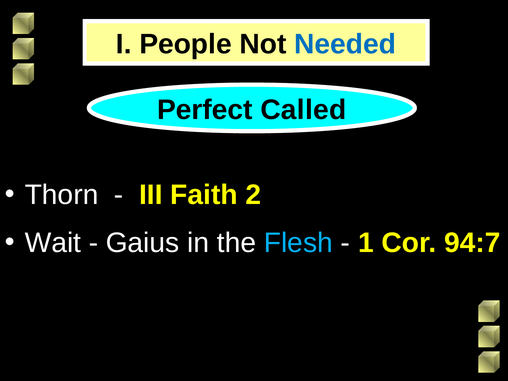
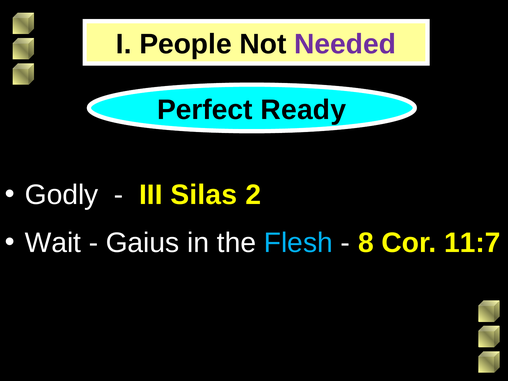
Needed colour: blue -> purple
Called: Called -> Ready
Thorn: Thorn -> Godly
Faith: Faith -> Silas
1: 1 -> 8
94:7: 94:7 -> 11:7
